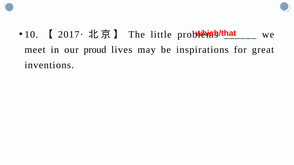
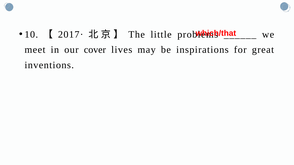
proud: proud -> cover
